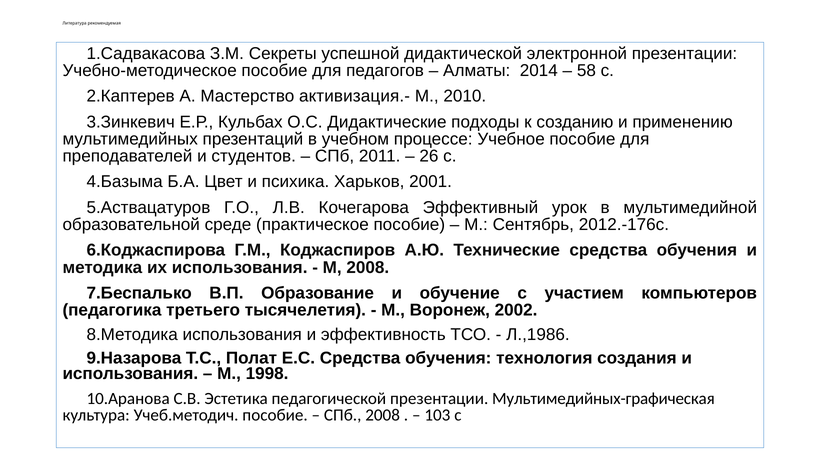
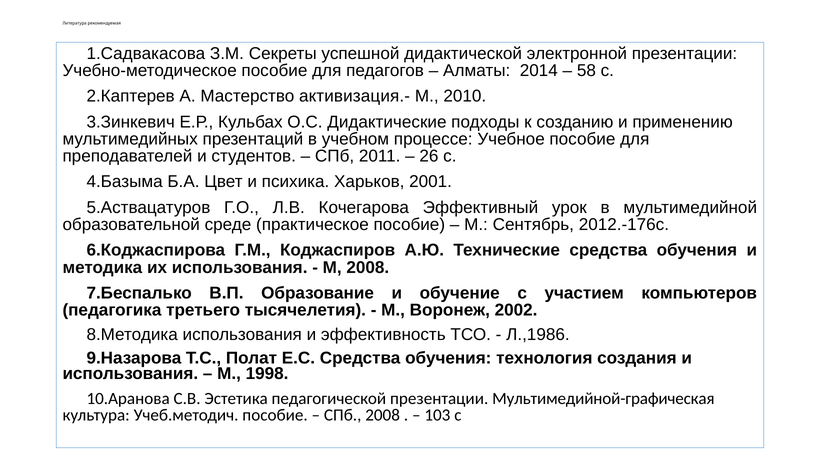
Мультимедийных-графическая: Мультимедийных-графическая -> Мультимедийной-графическая
